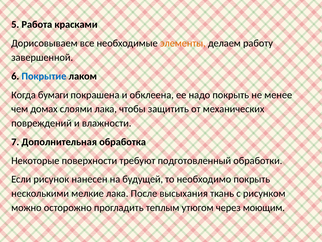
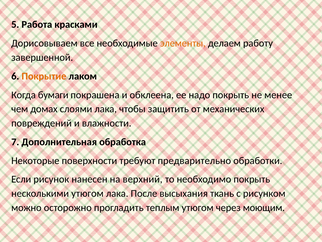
Покрытие colour: blue -> orange
подготовленный: подготовленный -> предварительно
будущей: будущей -> верхний
несколькими мелкие: мелкие -> утюгом
